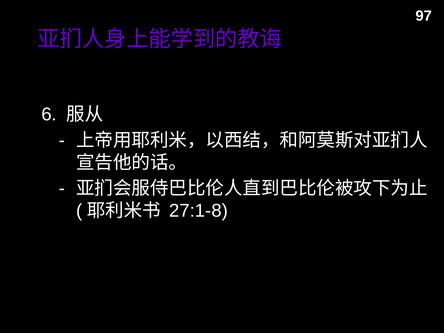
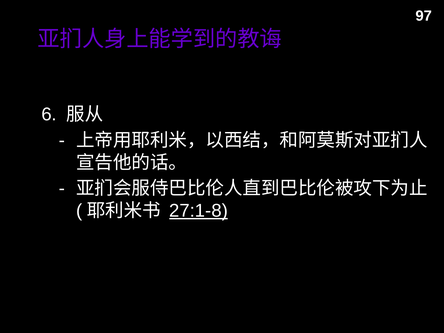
27:1-8 underline: none -> present
